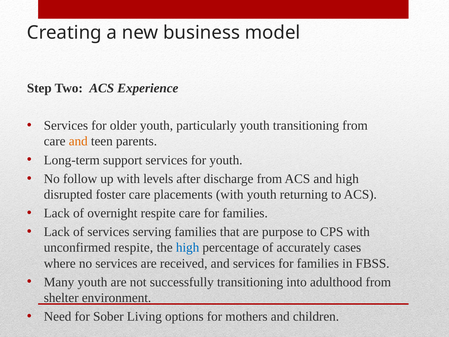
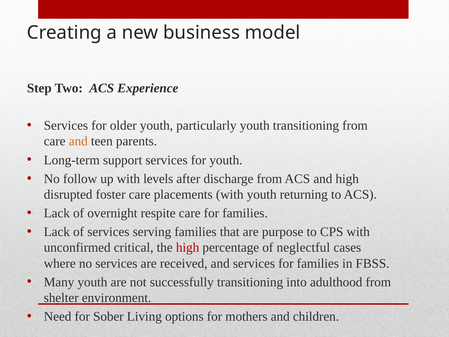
unconfirmed respite: respite -> critical
high at (188, 247) colour: blue -> red
accurately: accurately -> neglectful
